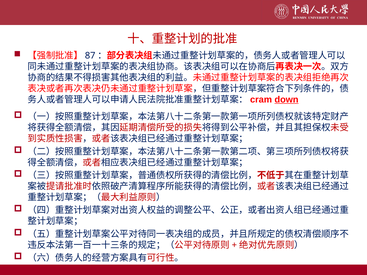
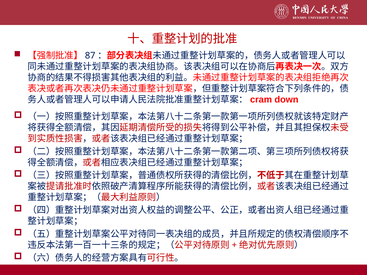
down underline: present -> none
